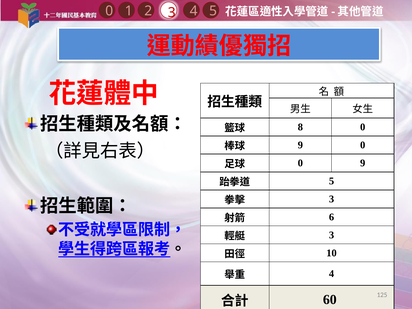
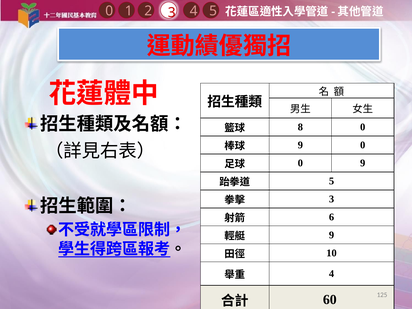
3 at (332, 235): 3 -> 9
